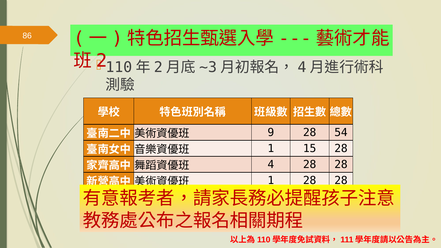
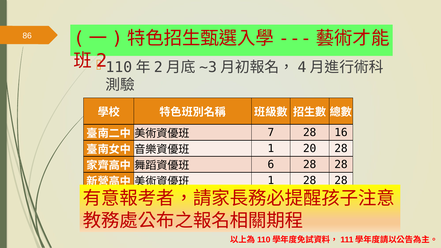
9: 9 -> 7
54: 54 -> 16
15: 15 -> 20
4: 4 -> 6
